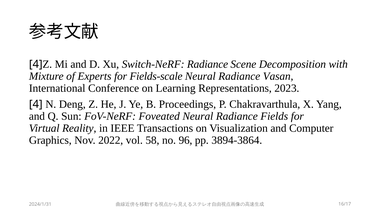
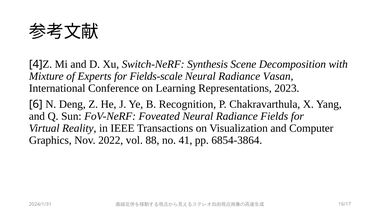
Switch-NeRF Radiance: Radiance -> Synthesis
4 at (36, 104): 4 -> 6
Proceedings: Proceedings -> Recognition
58: 58 -> 88
96: 96 -> 41
3894-3864: 3894-3864 -> 6854-3864
